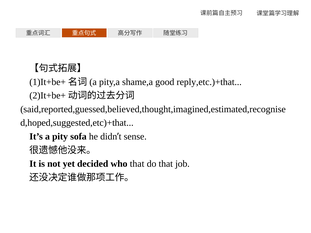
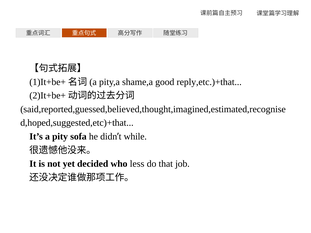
sense: sense -> while
who that: that -> less
